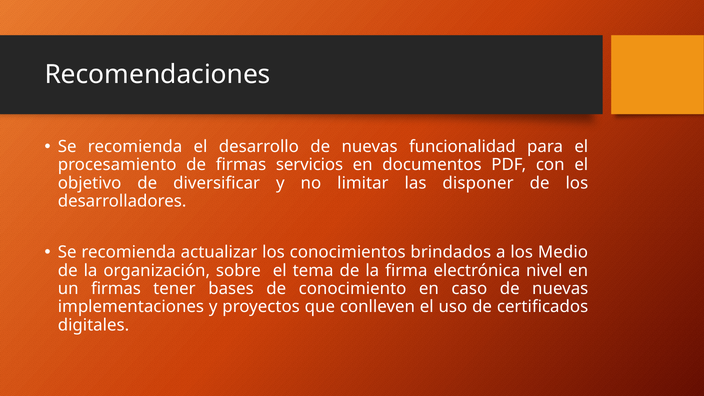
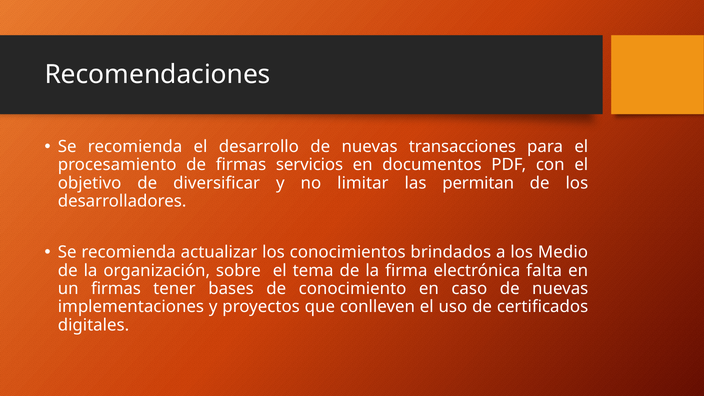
funcionalidad: funcionalidad -> transacciones
disponer: disponer -> permitan
nivel: nivel -> falta
